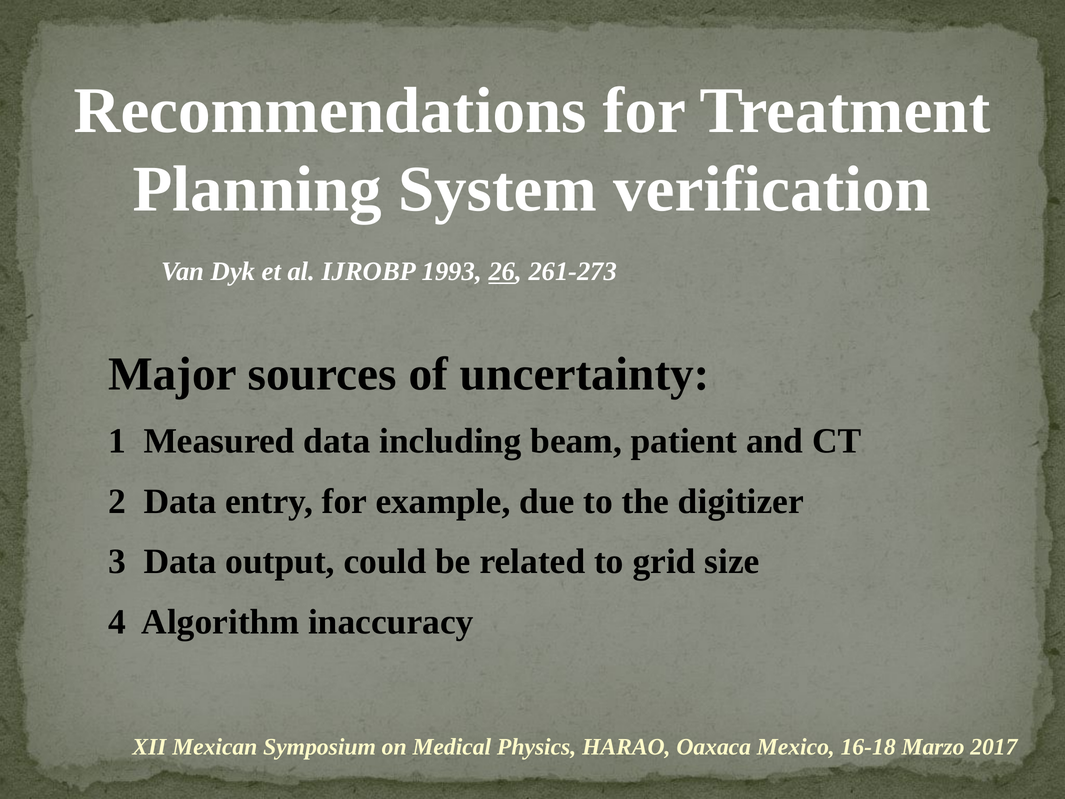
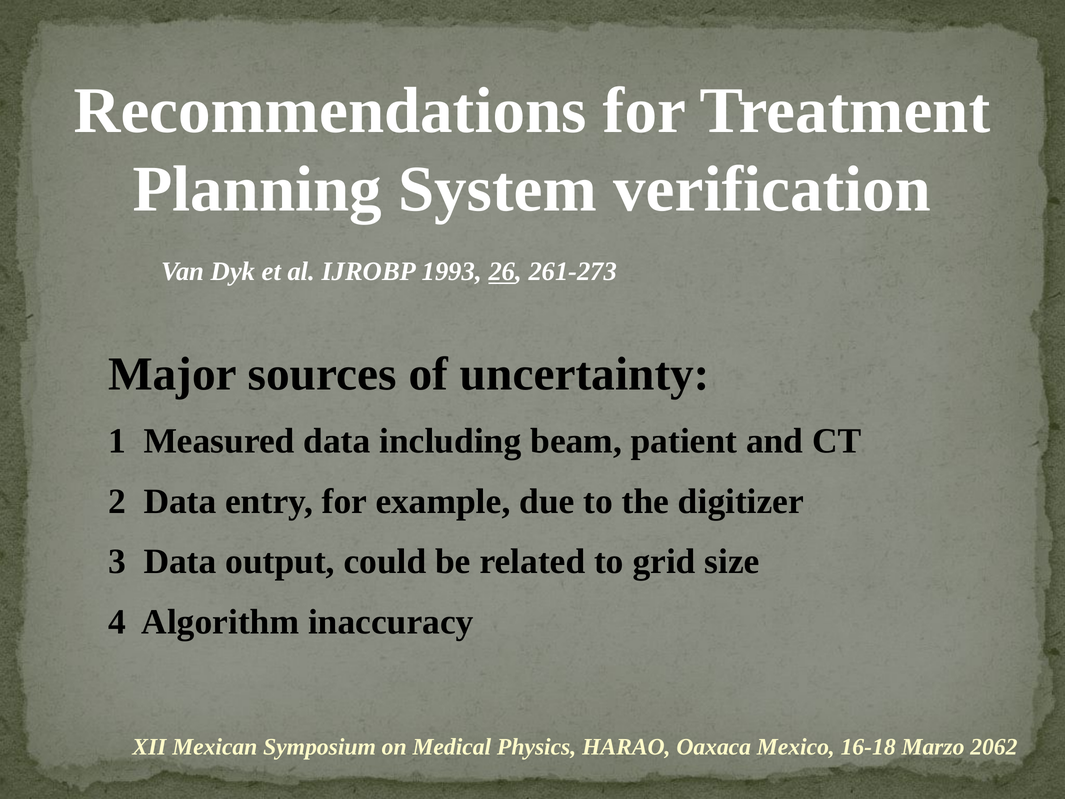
2017: 2017 -> 2062
